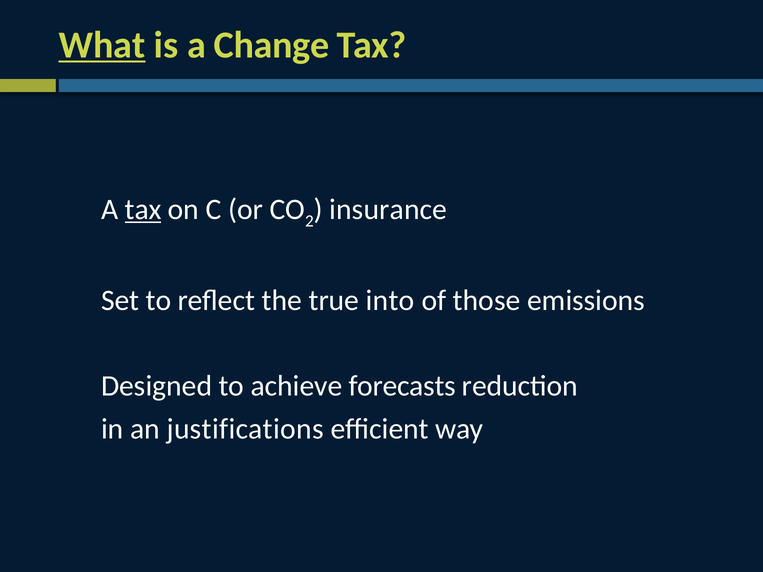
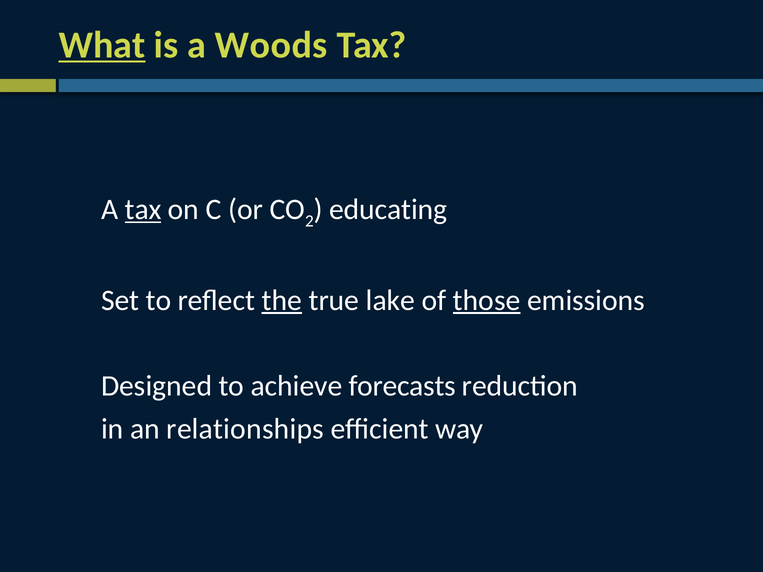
Change: Change -> Woods
insurance: insurance -> educating
the underline: none -> present
into: into -> lake
those underline: none -> present
justifications: justifications -> relationships
